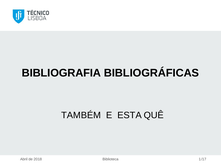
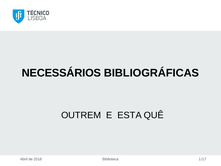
BIBLIOGRAFIA: BIBLIOGRAFIA -> NECESSÁRIOS
TAMBÉM: TAMBÉM -> OUTREM
